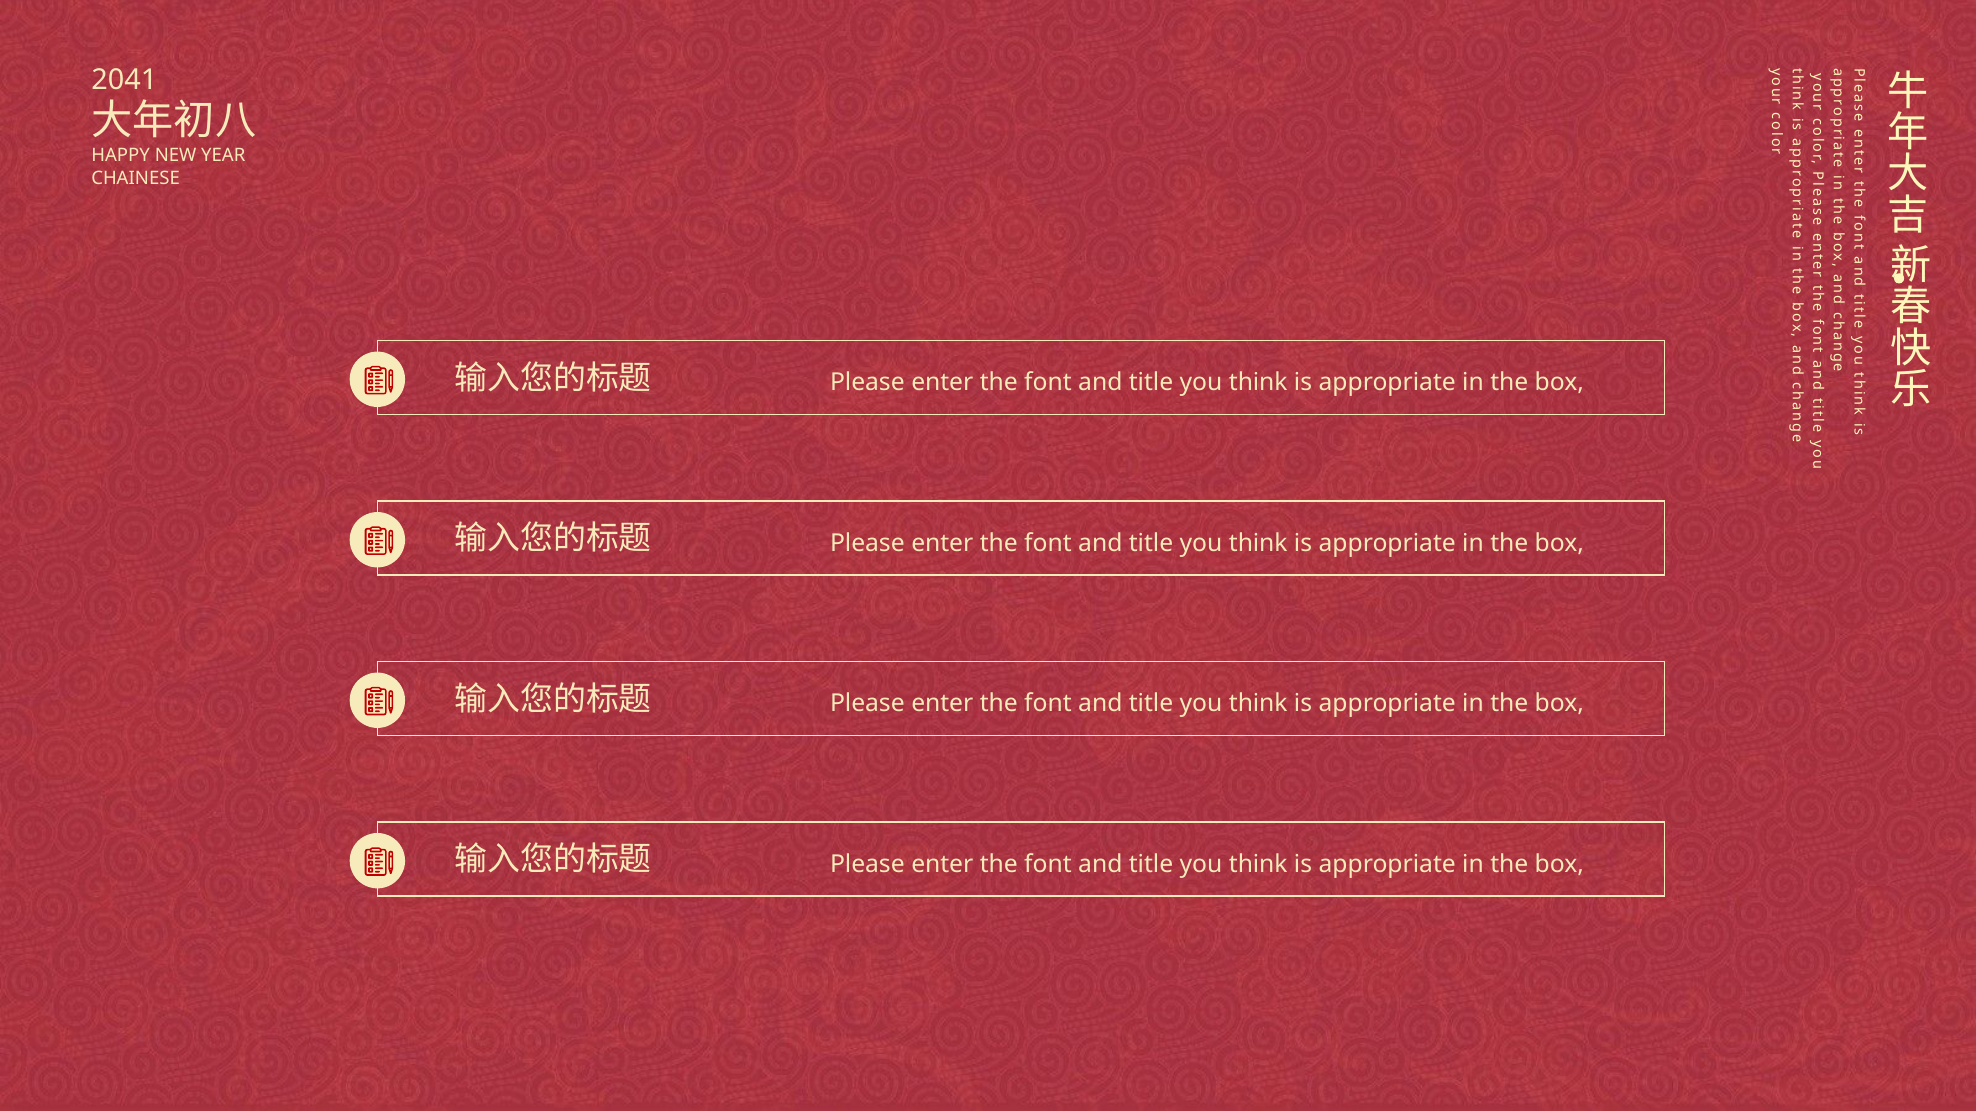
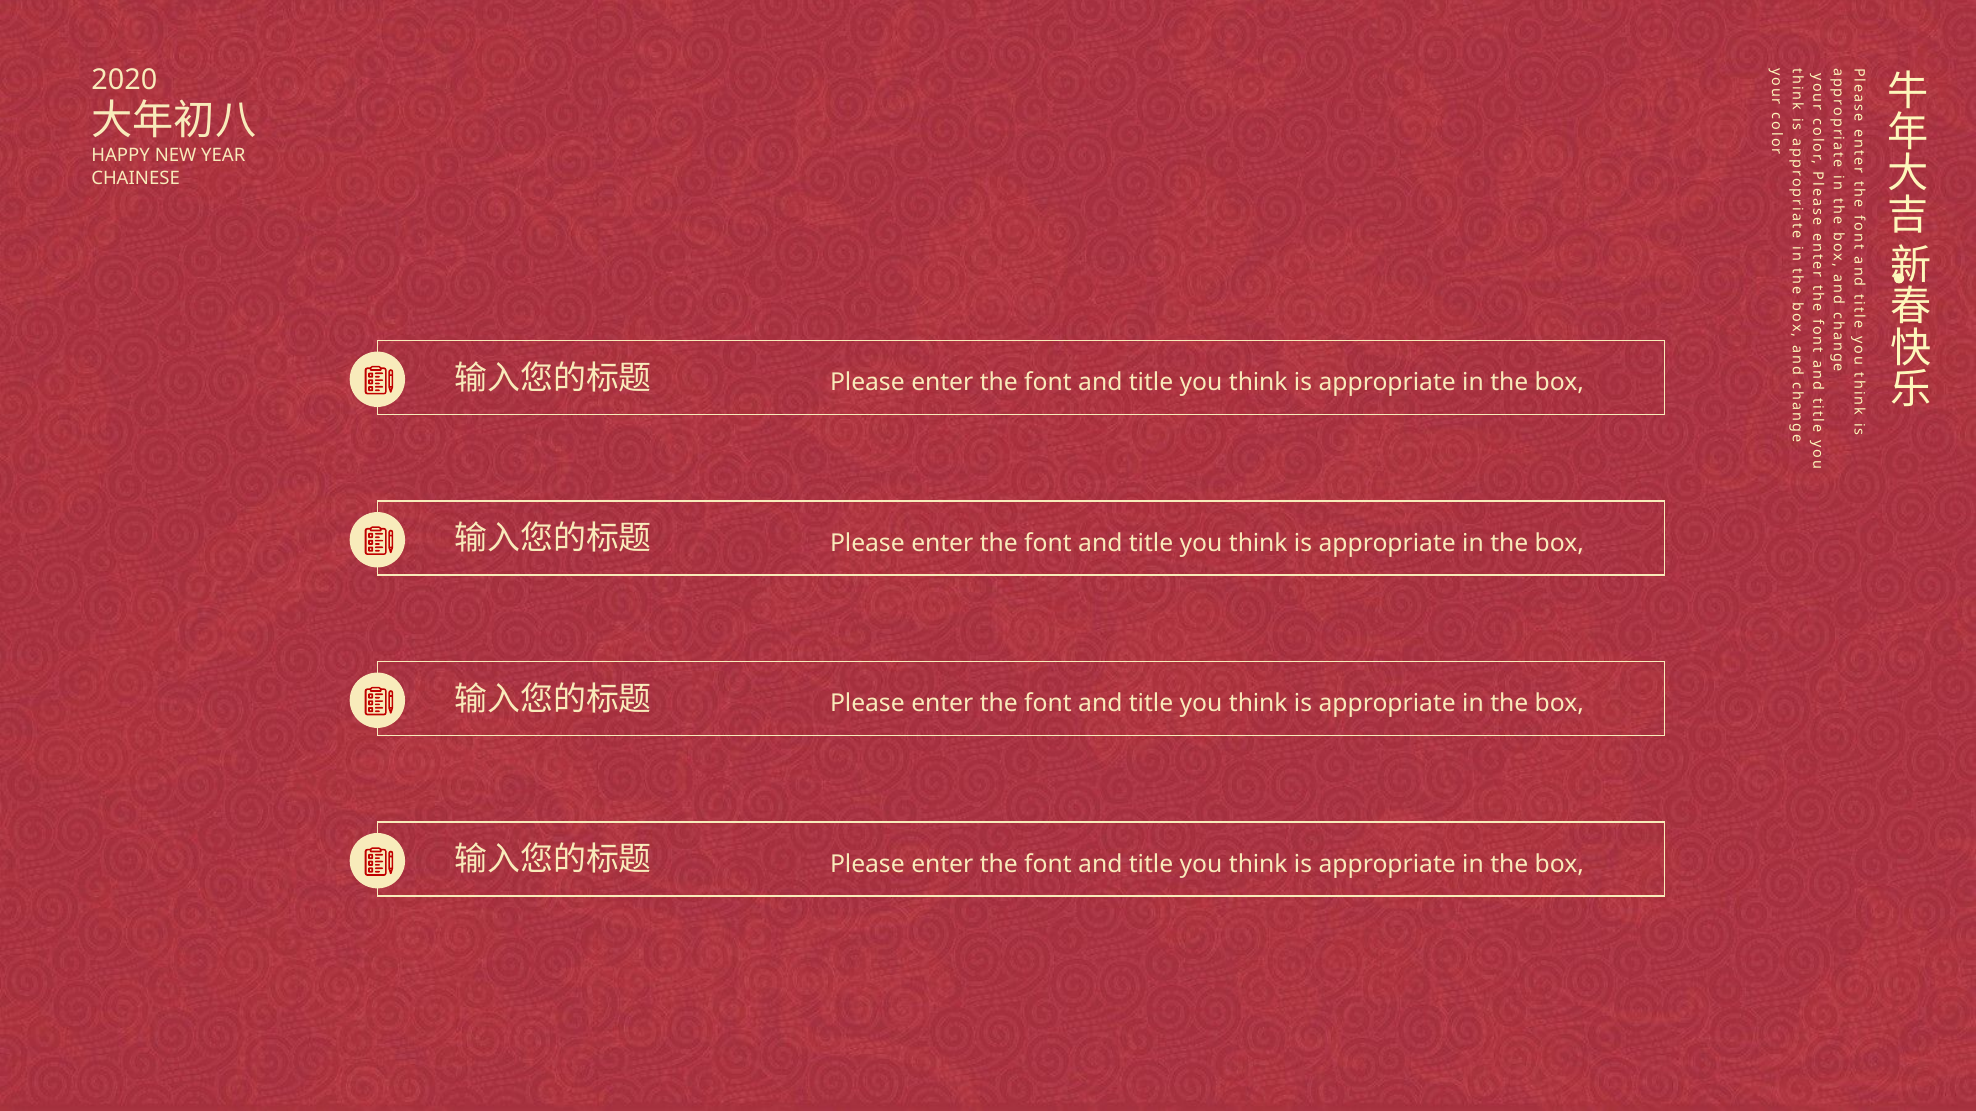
2041: 2041 -> 2020
